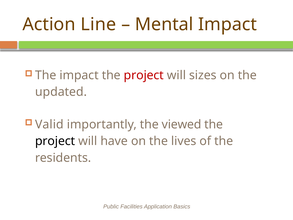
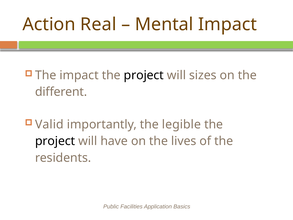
Line: Line -> Real
project at (144, 75) colour: red -> black
updated: updated -> different
viewed: viewed -> legible
